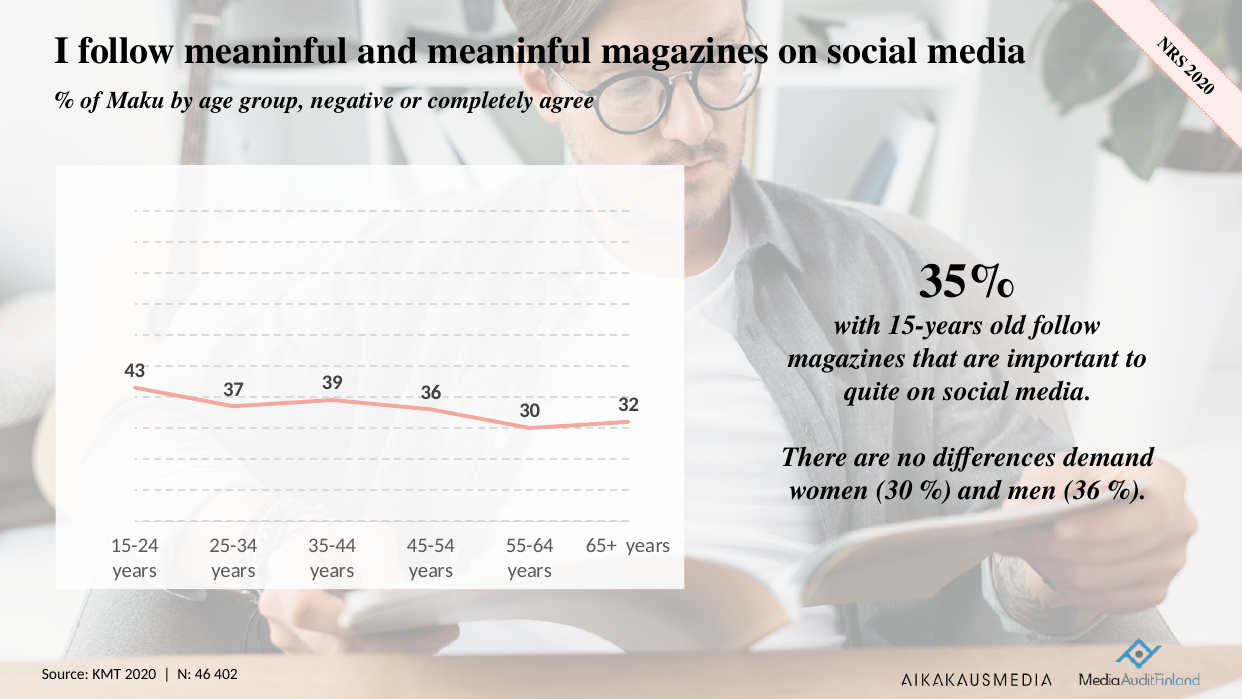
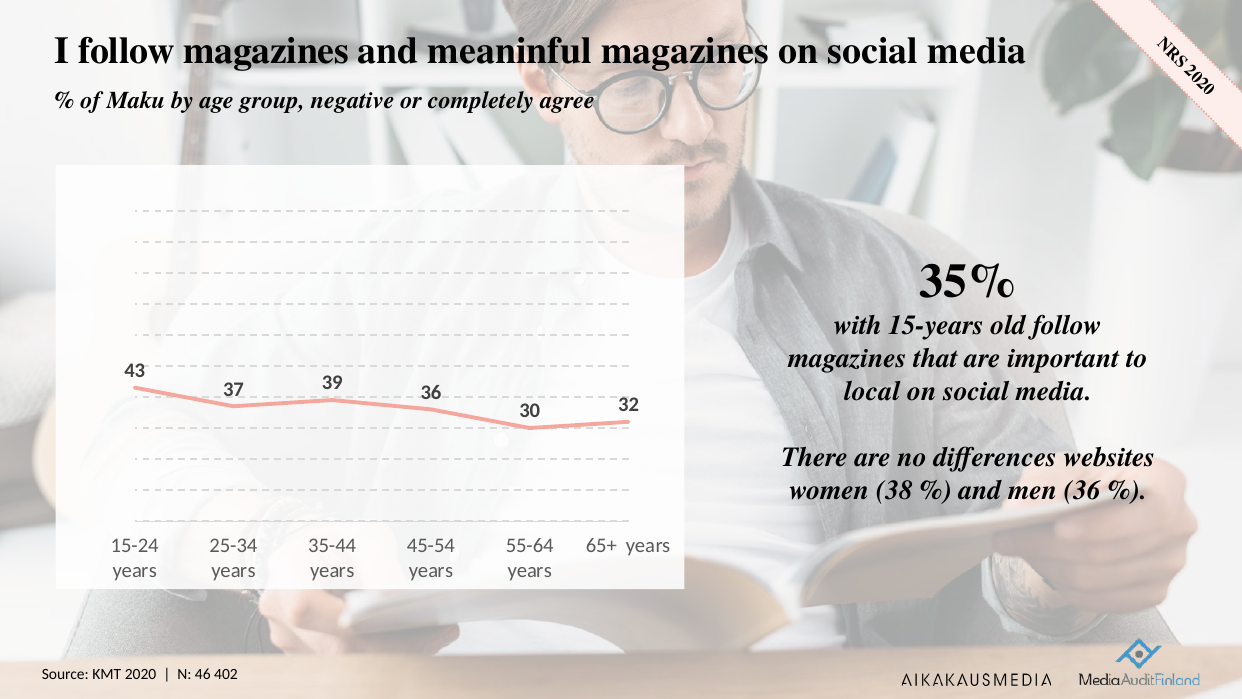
I follow meaninful: meaninful -> magazines
quite: quite -> local
demand: demand -> websites
women 30: 30 -> 38
